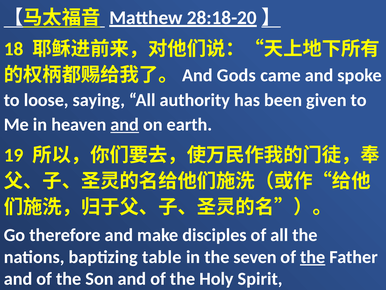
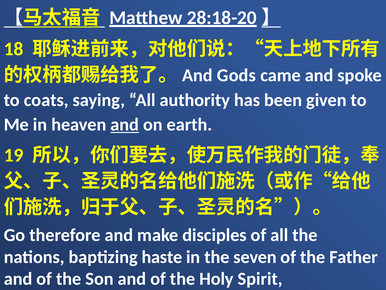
loose: loose -> coats
table: table -> haste
the at (313, 257) underline: present -> none
